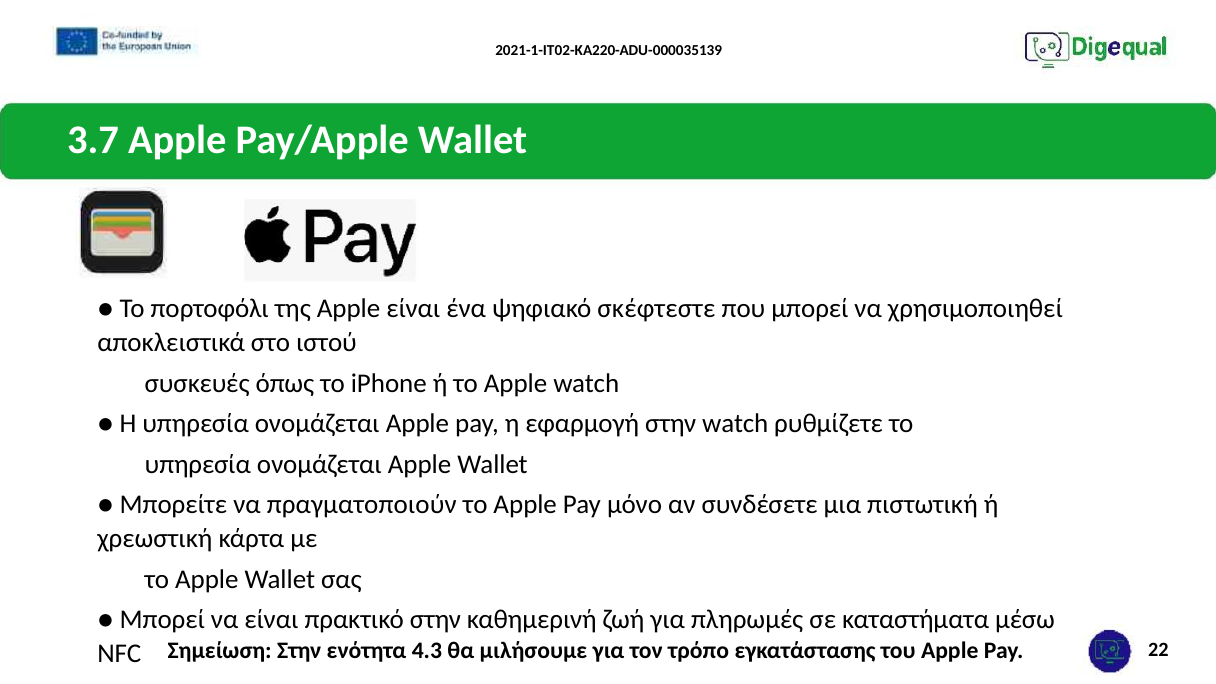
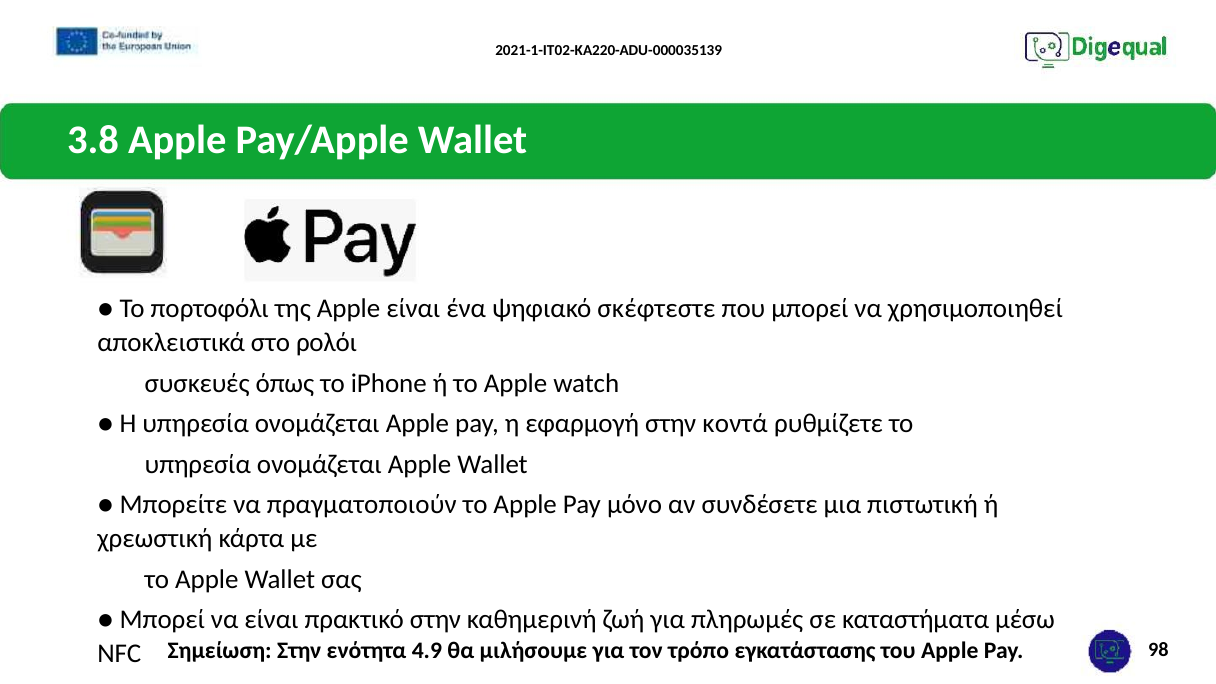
3.7: 3.7 -> 3.8
ιστού: ιστού -> ρολόι
στην watch: watch -> κοντά
4.3: 4.3 -> 4.9
22: 22 -> 98
